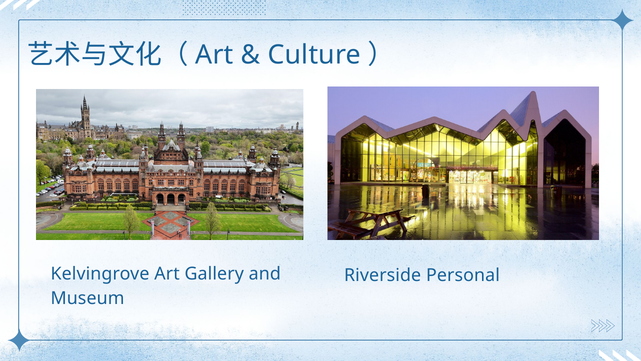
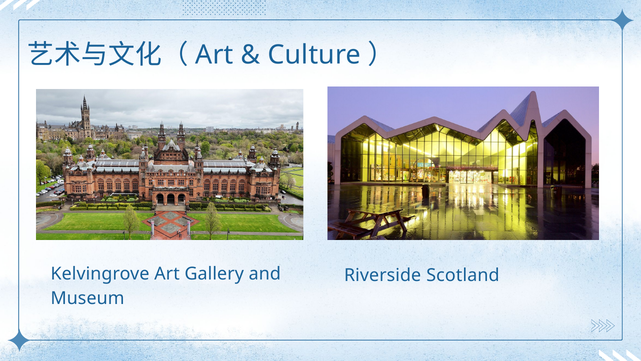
Personal: Personal -> Scotland
